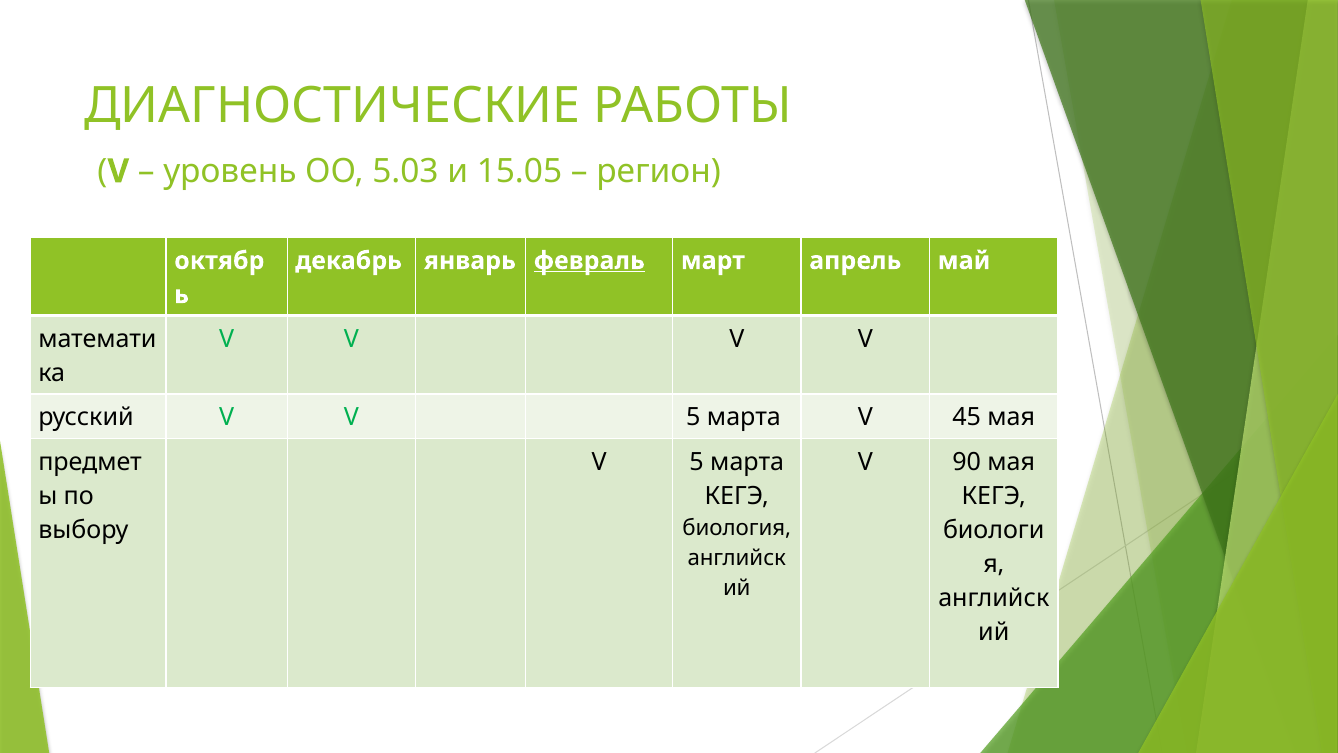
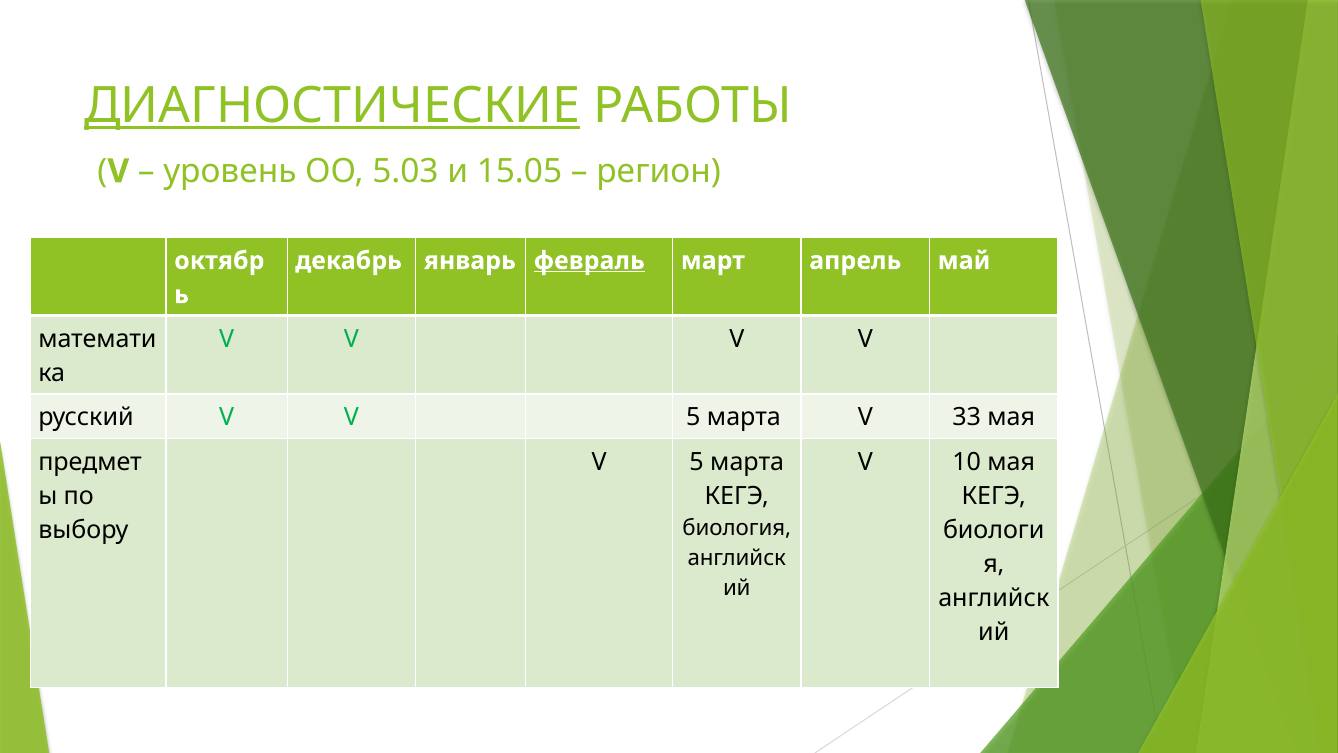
ДИАГНОСТИЧЕСКИЕ underline: none -> present
45: 45 -> 33
90: 90 -> 10
